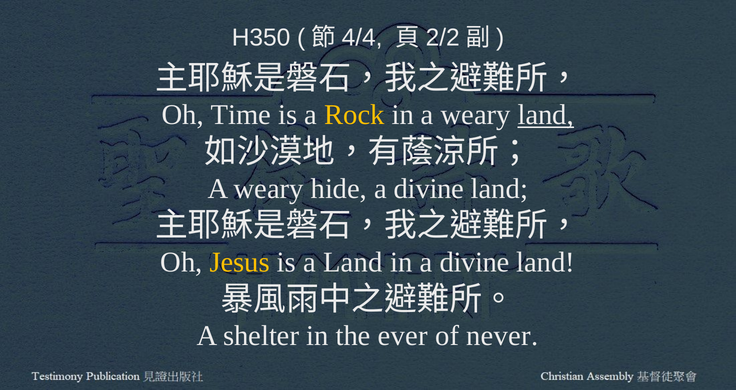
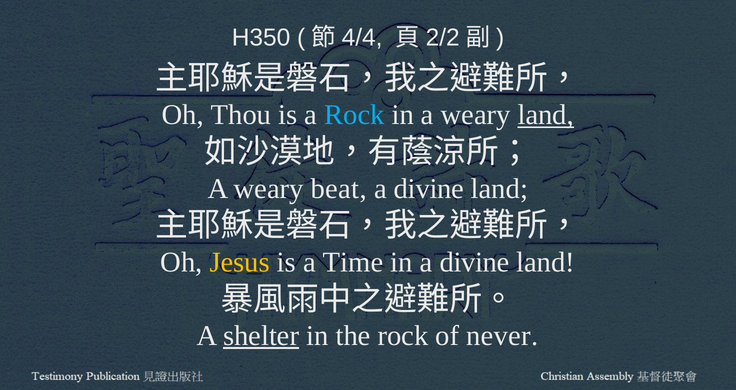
Time: Time -> Thou
Rock at (354, 115) colour: yellow -> light blue
hide: hide -> beat
a Land: Land -> Time
shelter underline: none -> present
the ever: ever -> rock
